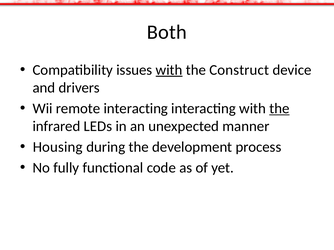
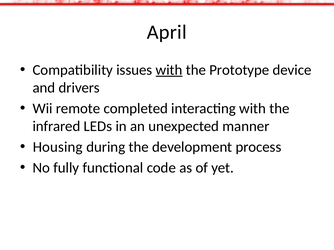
Both: Both -> April
Construct: Construct -> Prototype
remote interacting: interacting -> completed
the at (279, 109) underline: present -> none
